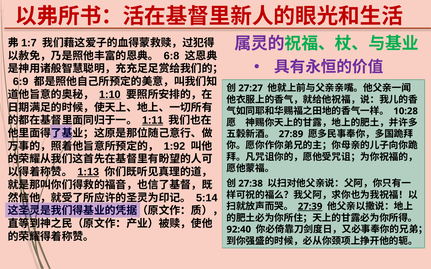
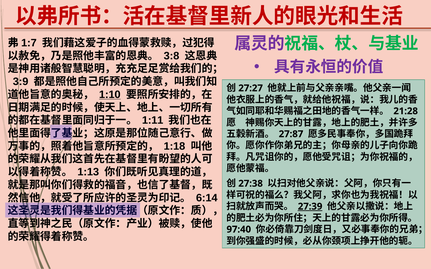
6:8: 6:8 -> 3:8
6:9: 6:9 -> 3:9
10:28: 10:28 -> 21:28
1:11 underline: present -> none
27:89: 27:89 -> 27:87
1:92: 1:92 -> 1:18
1:13 underline: present -> none
5:14: 5:14 -> 6:14
92:40: 92:40 -> 97:40
